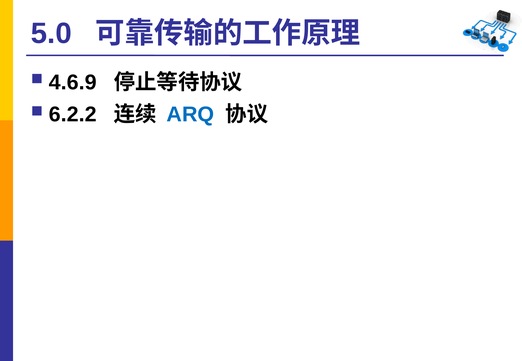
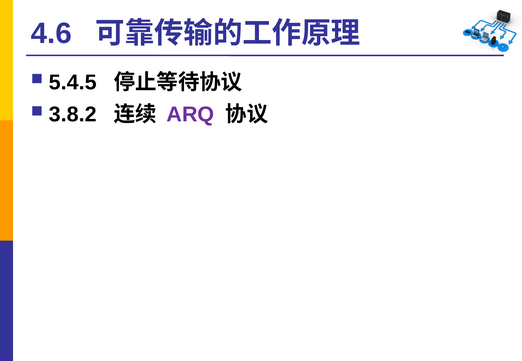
5.0: 5.0 -> 4.6
4.6.9: 4.6.9 -> 5.4.5
6.2.2: 6.2.2 -> 3.8.2
ARQ colour: blue -> purple
